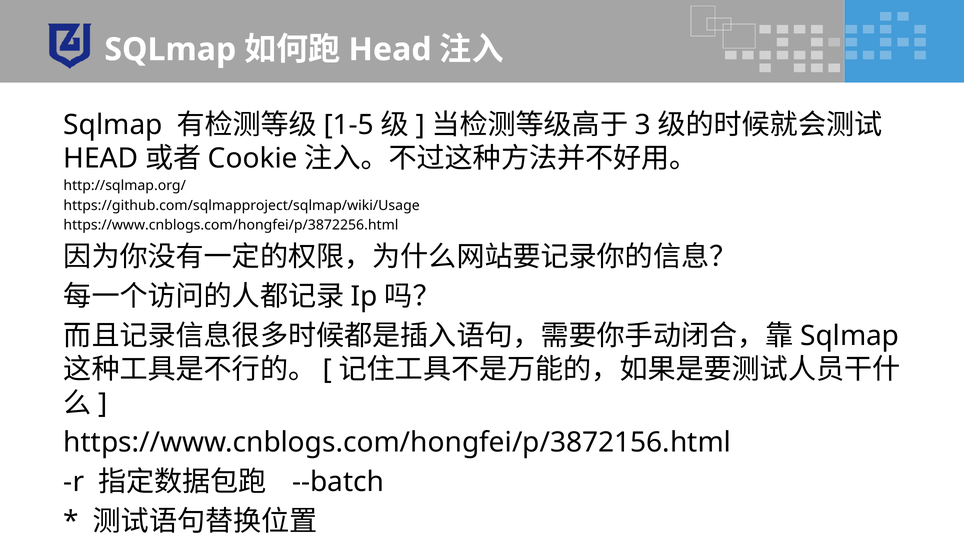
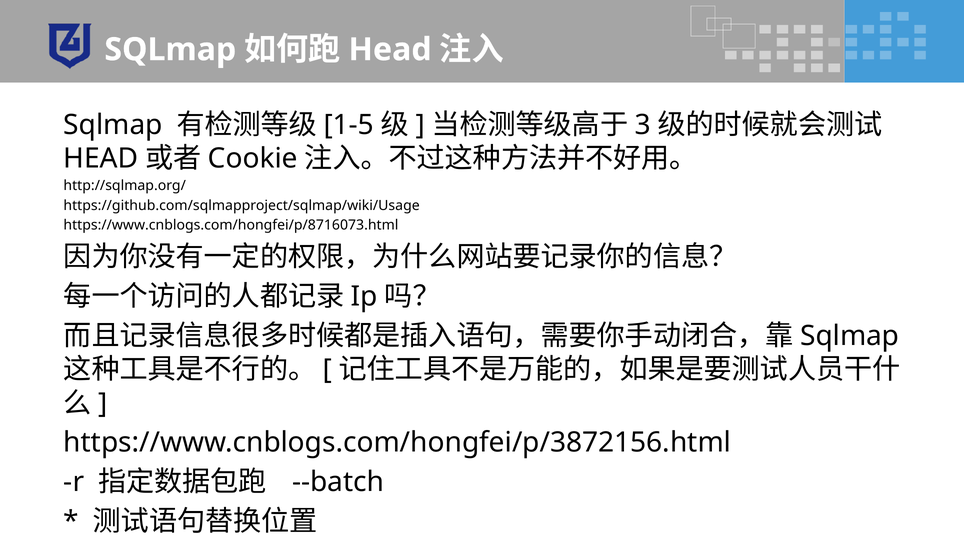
https://www.cnblogs.com/hongfei/p/3872256.html: https://www.cnblogs.com/hongfei/p/3872256.html -> https://www.cnblogs.com/hongfei/p/8716073.html
